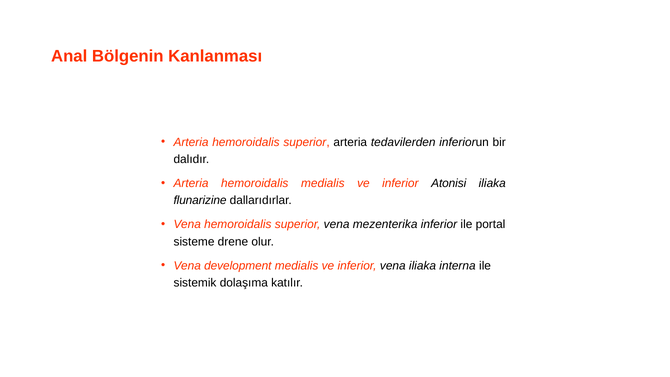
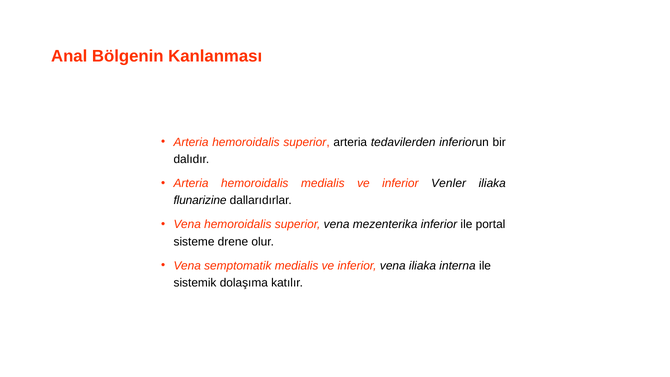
Atonisi: Atonisi -> Venler
development: development -> semptomatik
